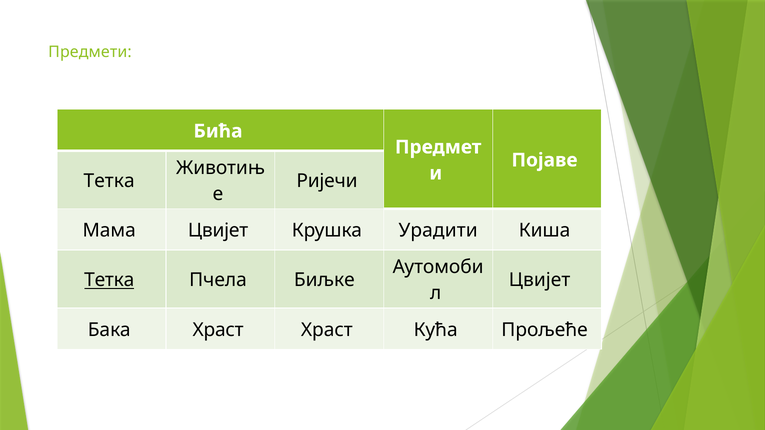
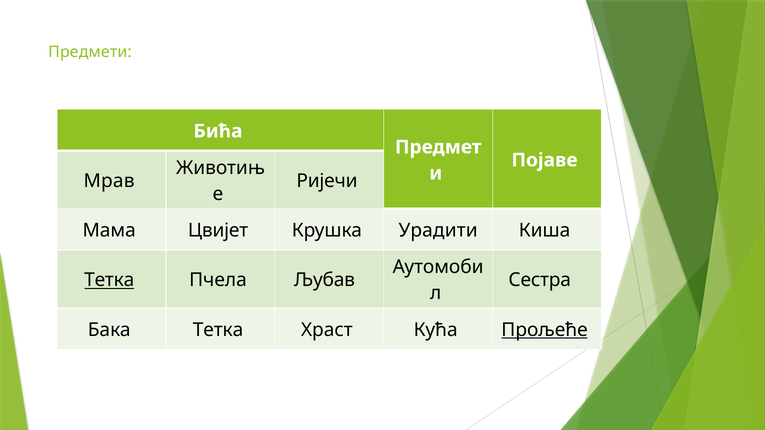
Тетка at (109, 181): Тетка -> Мрав
Биљке: Биљке -> Љубав
Цвијет at (540, 280): Цвијет -> Сестра
Бака Храст: Храст -> Тетка
Прољеће underline: none -> present
